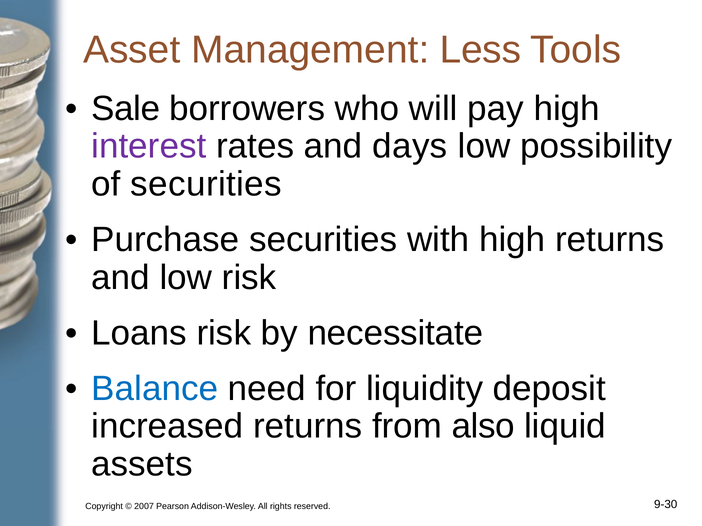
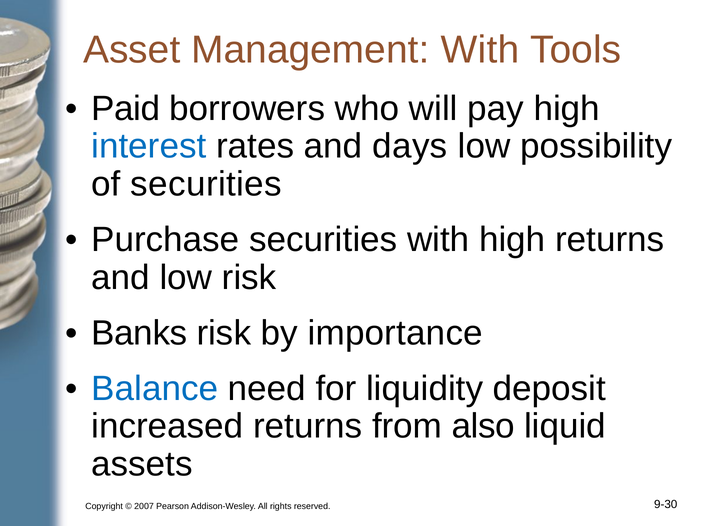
Management Less: Less -> With
Sale: Sale -> Paid
interest colour: purple -> blue
Loans: Loans -> Banks
necessitate: necessitate -> importance
